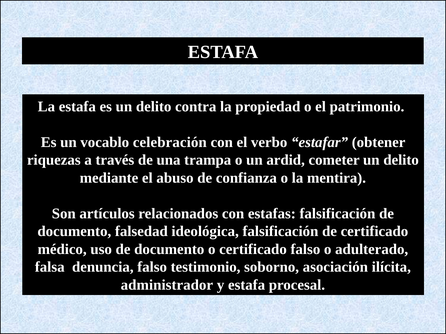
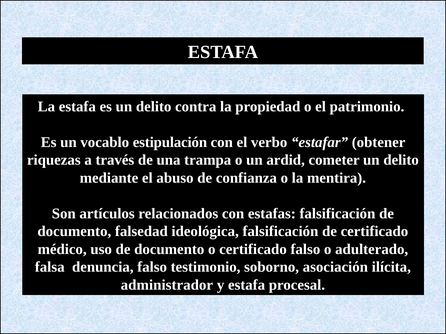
celebración: celebración -> estipulación
